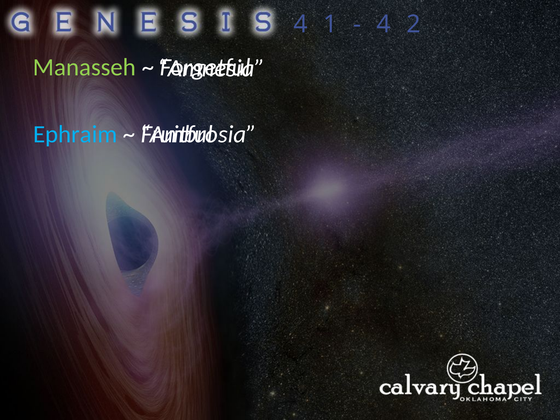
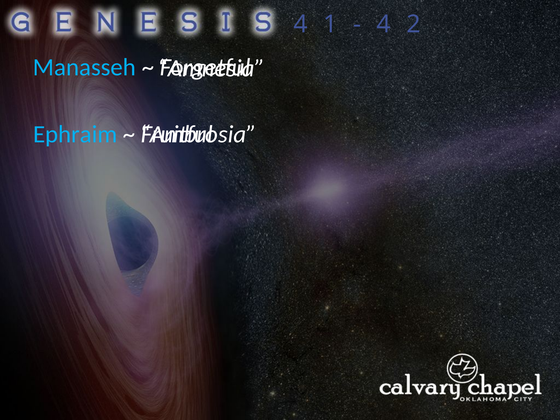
Manasseh colour: light green -> light blue
